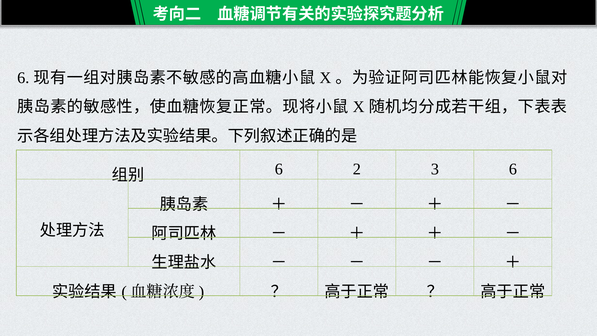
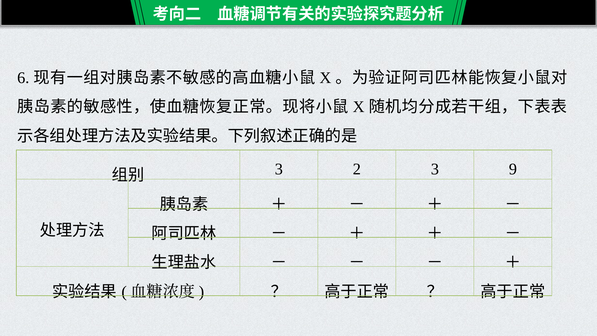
6 at (279, 169): 6 -> 3
3 6: 6 -> 9
